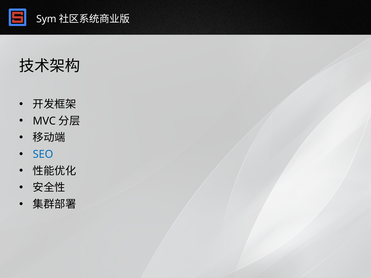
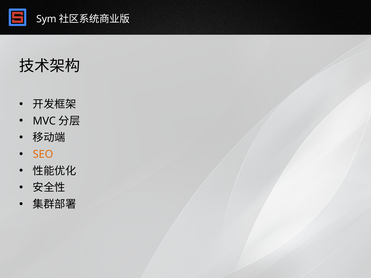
SEO colour: blue -> orange
